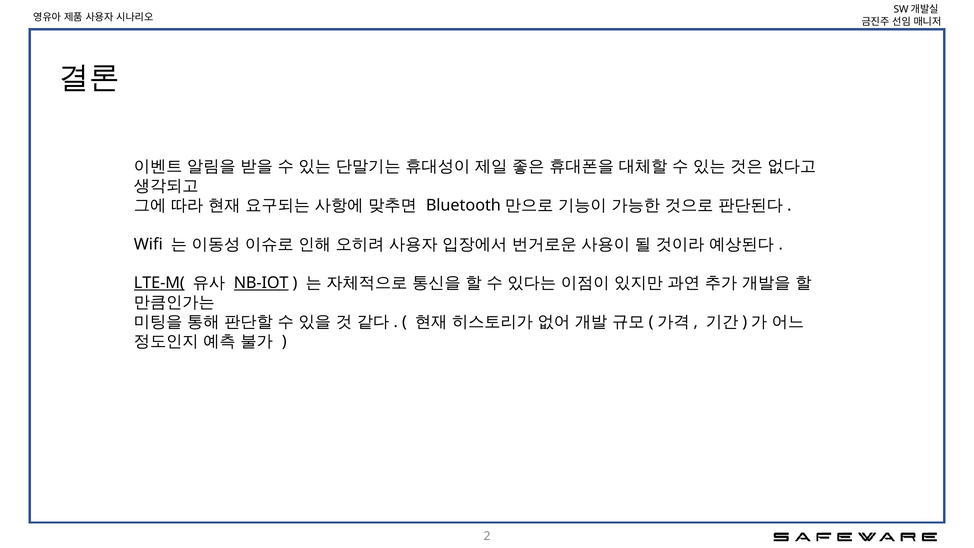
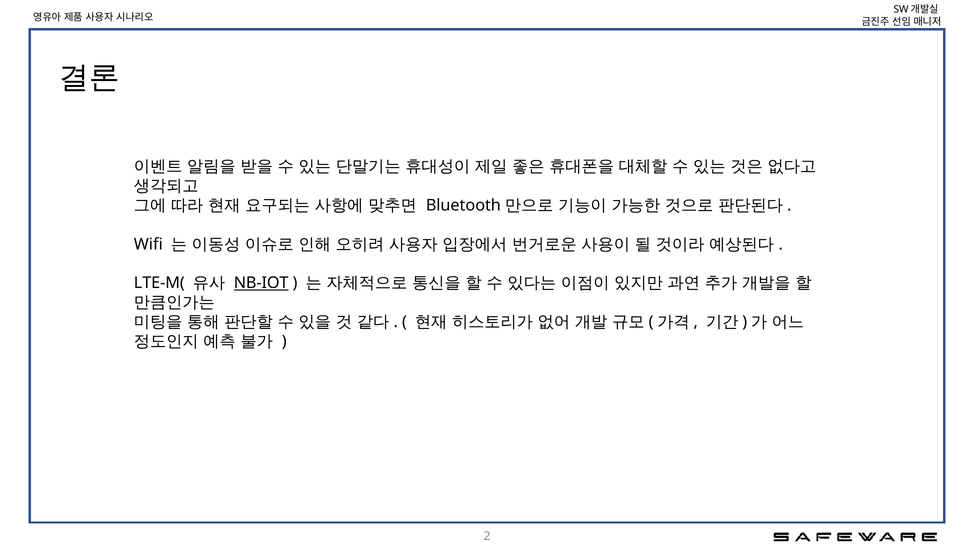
LTE-M( underline: present -> none
